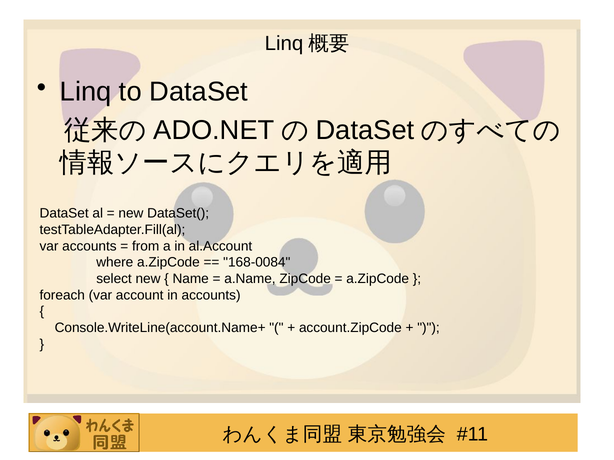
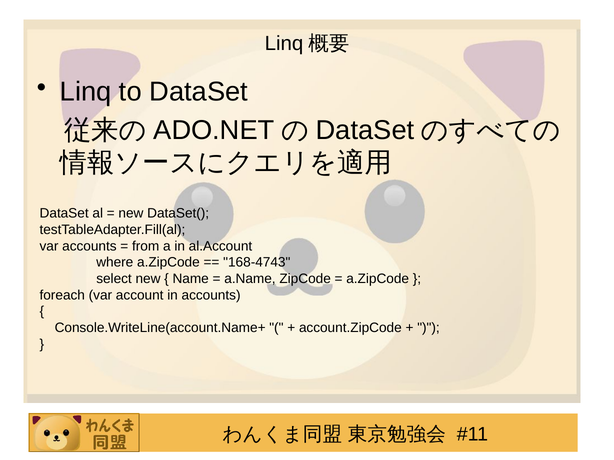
168-0084: 168-0084 -> 168-4743
